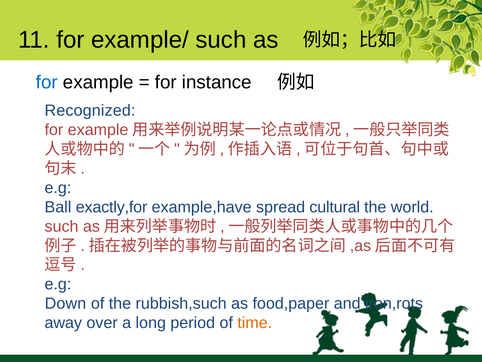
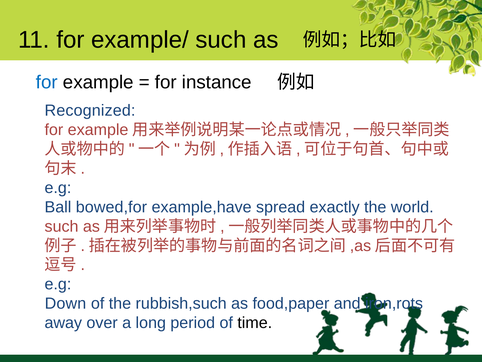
exactly,for: exactly,for -> bowed,for
cultural: cultural -> exactly
time colour: orange -> black
